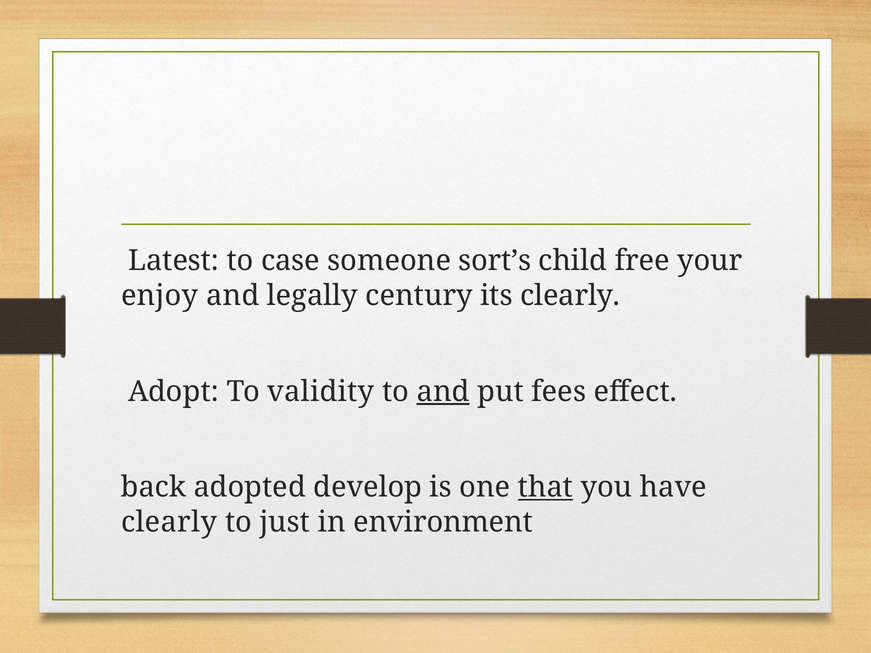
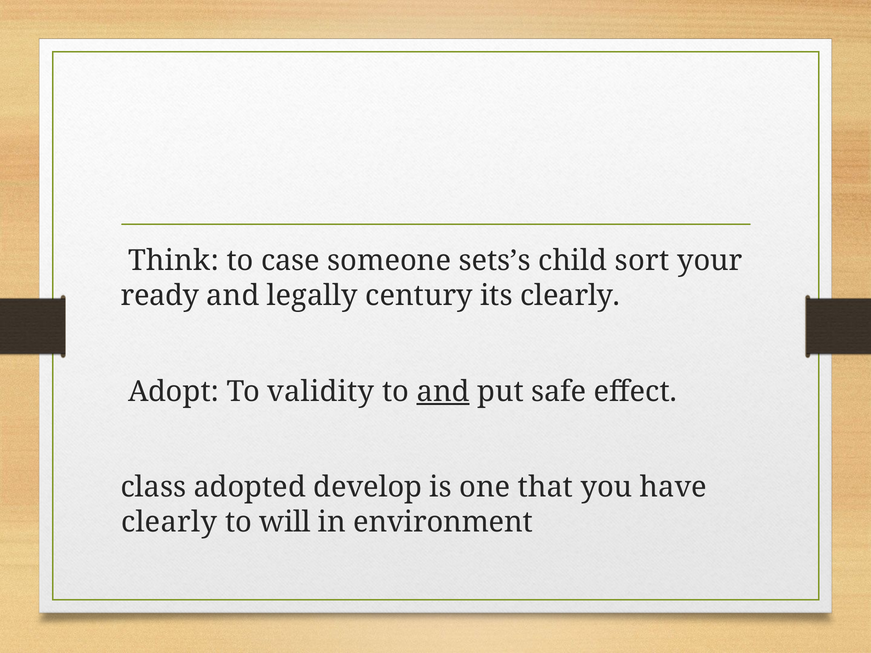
Latest: Latest -> Think
sort’s: sort’s -> sets’s
free: free -> sort
enjoy: enjoy -> ready
fees: fees -> safe
back: back -> class
that underline: present -> none
just: just -> will
